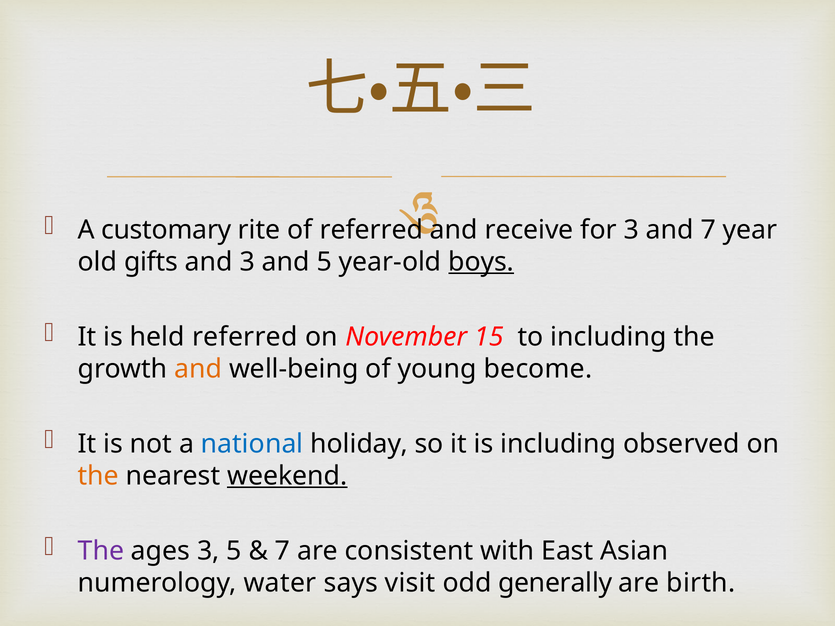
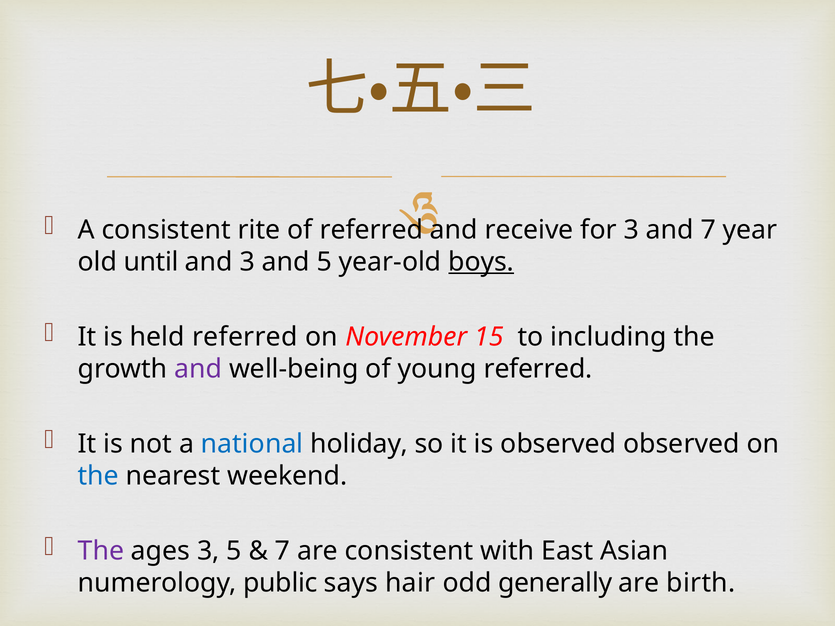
A customary: customary -> consistent
gifts: gifts -> until
and at (198, 369) colour: orange -> purple
young become: become -> referred
is including: including -> observed
the at (98, 476) colour: orange -> blue
weekend underline: present -> none
water: water -> public
visit: visit -> hair
